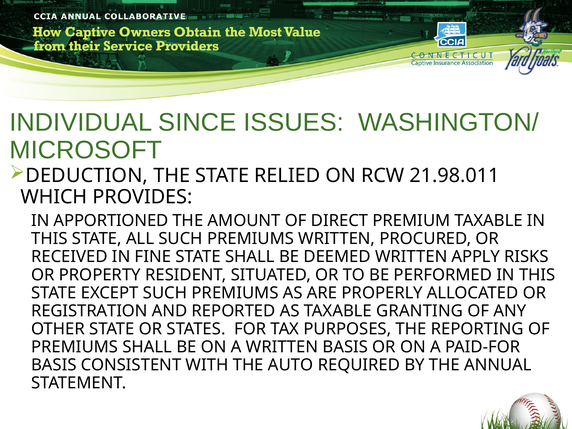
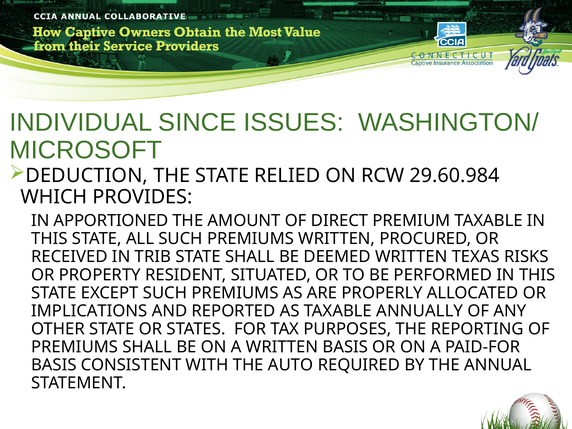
21.98.011: 21.98.011 -> 29.60.984
FINE: FINE -> TRIB
APPLY: APPLY -> TEXAS
REGISTRATION: REGISTRATION -> IMPLICATIONS
GRANTING: GRANTING -> ANNUALLY
